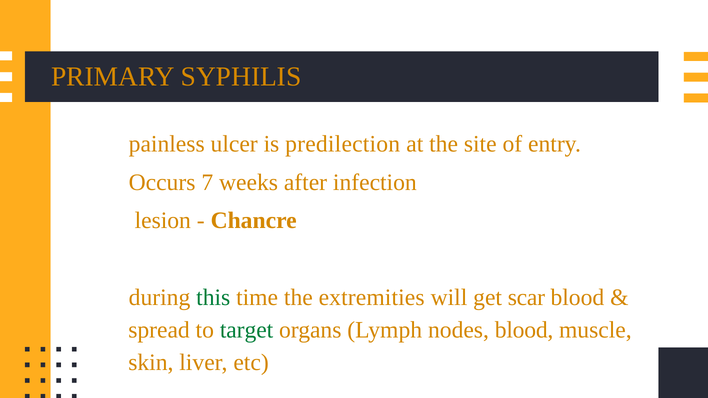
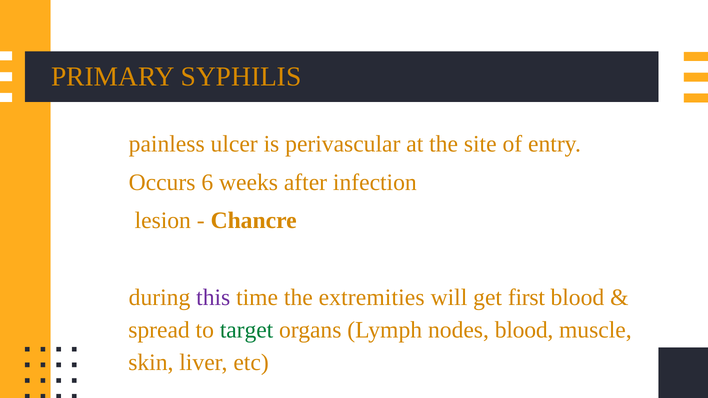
predilection: predilection -> perivascular
7: 7 -> 6
this colour: green -> purple
scar: scar -> first
